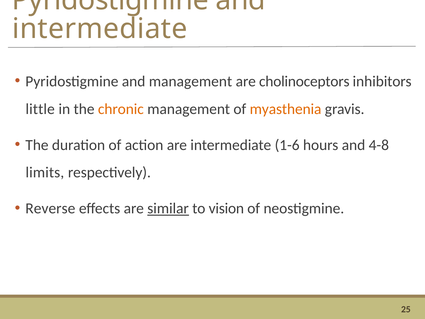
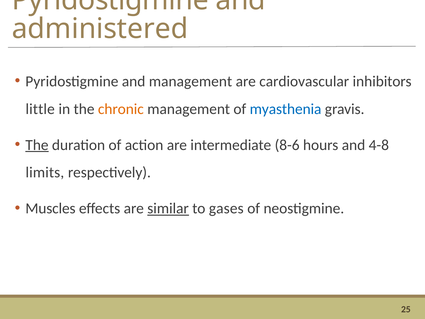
intermediate at (100, 29): intermediate -> administered
cholinoceptors: cholinoceptors -> cardiovascular
myasthenia colour: orange -> blue
The at (37, 145) underline: none -> present
1-6: 1-6 -> 8-6
Reverse: Reverse -> Muscles
vision: vision -> gases
